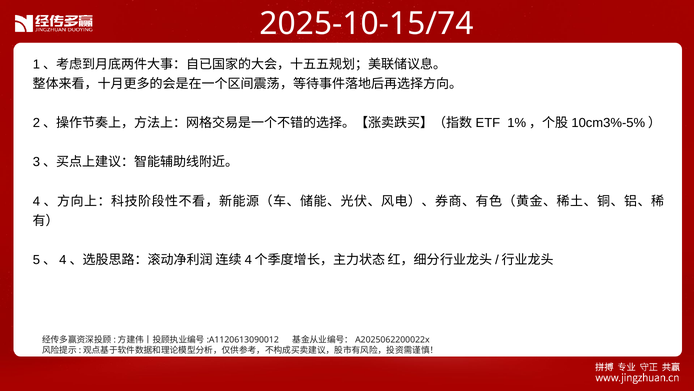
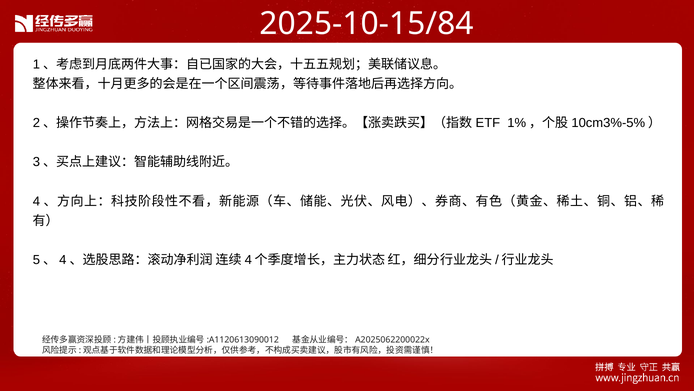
2025-10-15/74: 2025-10-15/74 -> 2025-10-15/84
